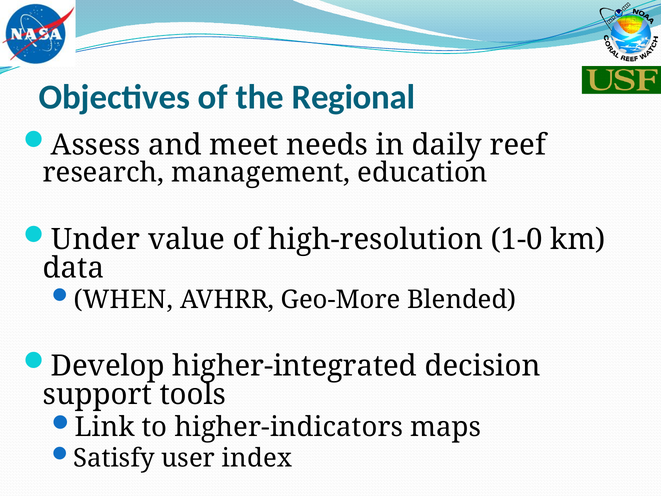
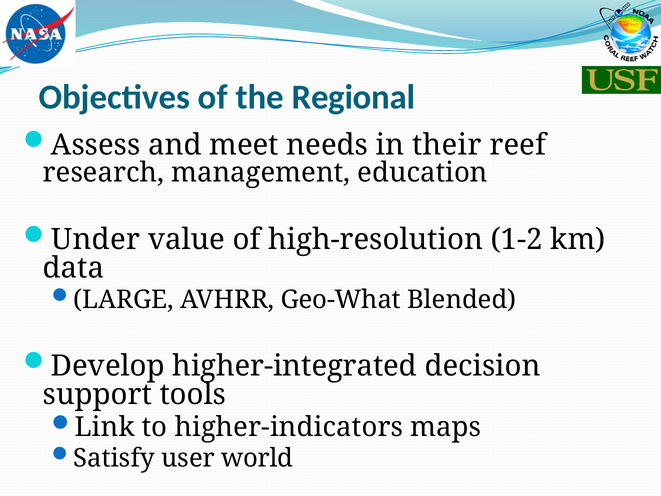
daily: daily -> their
1-0: 1-0 -> 1-2
WHEN: WHEN -> LARGE
Geo-More: Geo-More -> Geo-What
index: index -> world
